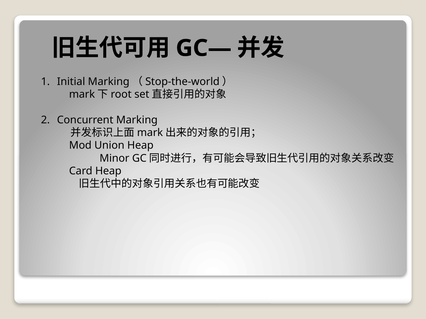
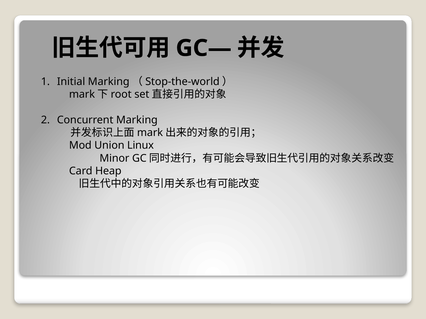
Union Heap: Heap -> Linux
